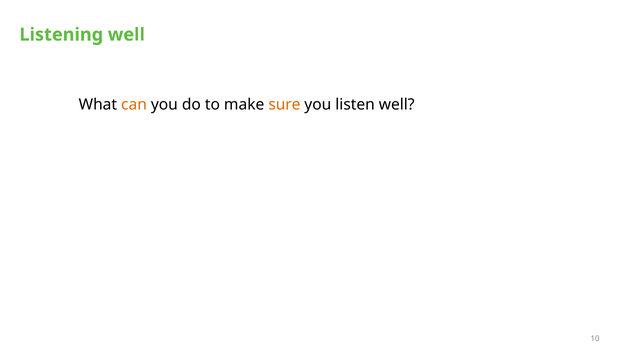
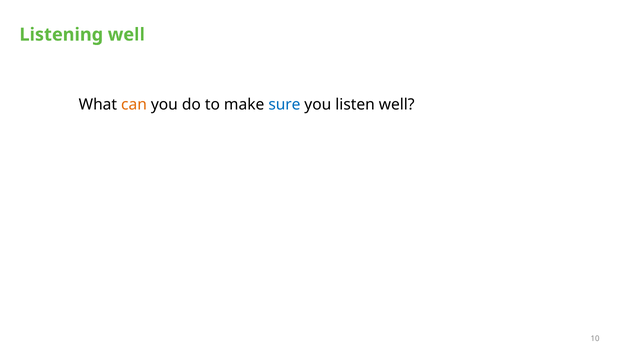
sure colour: orange -> blue
